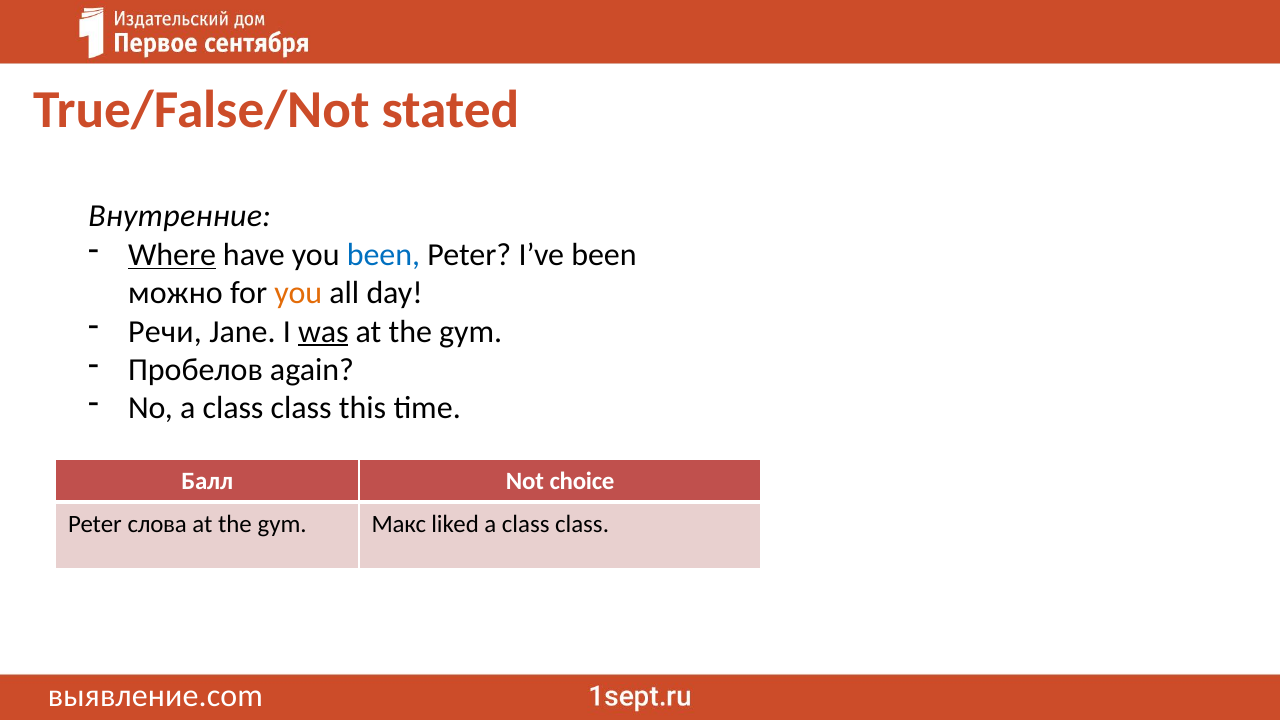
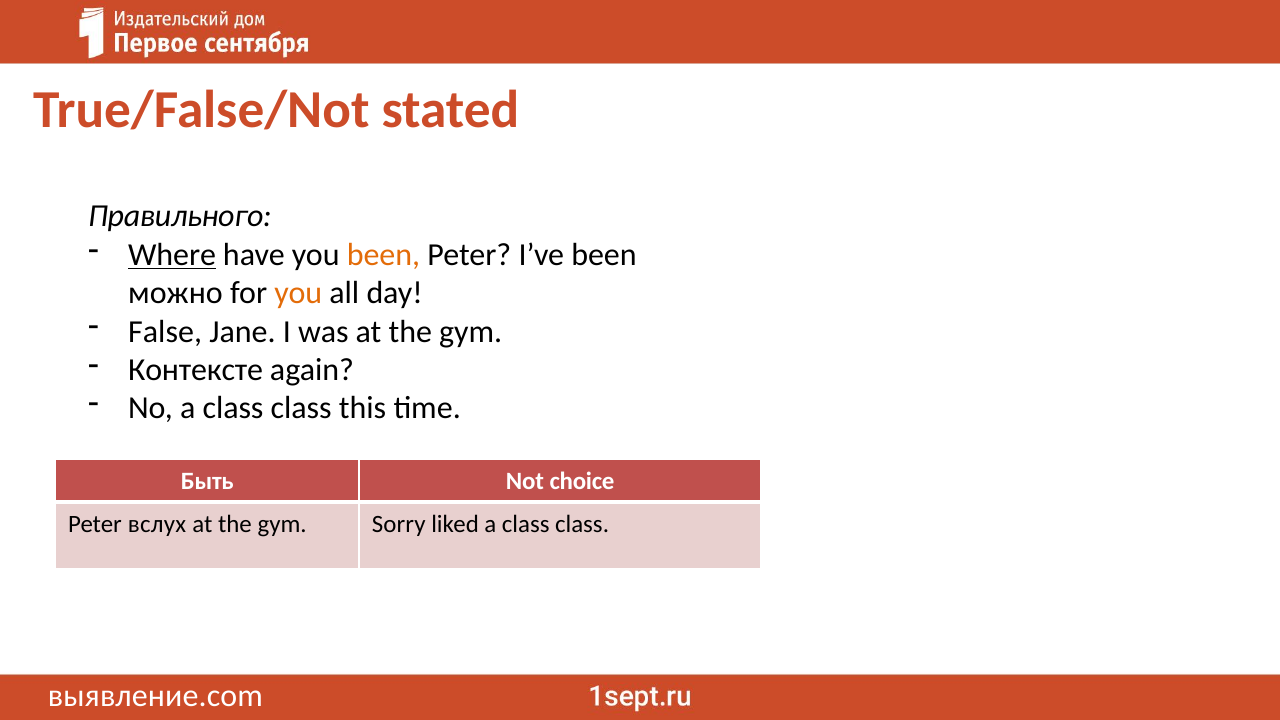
Внутренние: Внутренние -> Правильного
been at (383, 255) colour: blue -> orange
Речи: Речи -> False
was underline: present -> none
Пробелов: Пробелов -> Контексте
Балл: Балл -> Быть
слова: слова -> вслух
Макс: Макс -> Sorry
